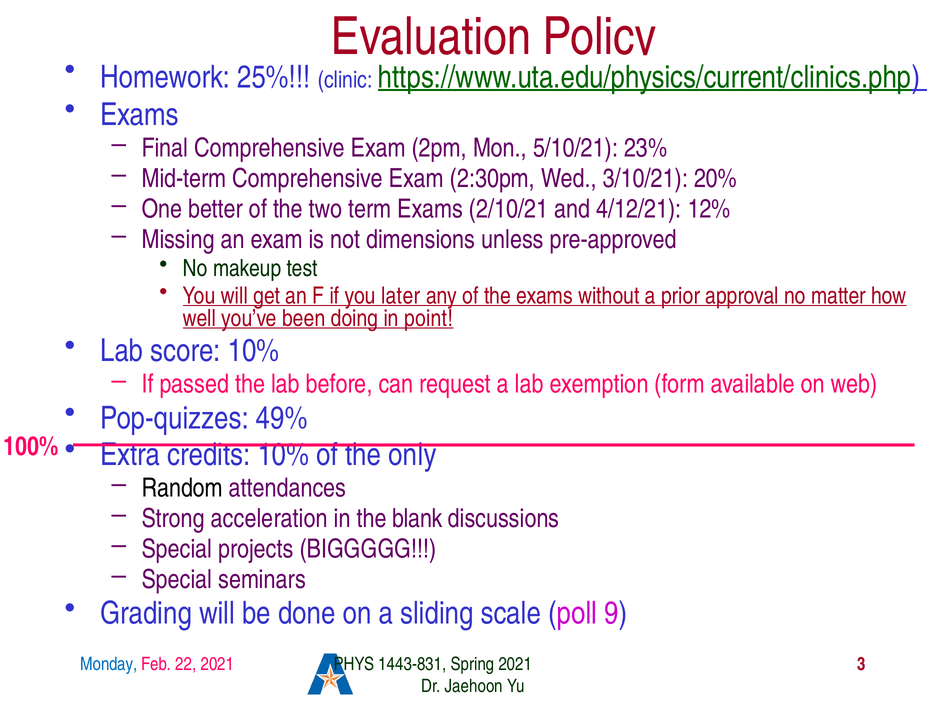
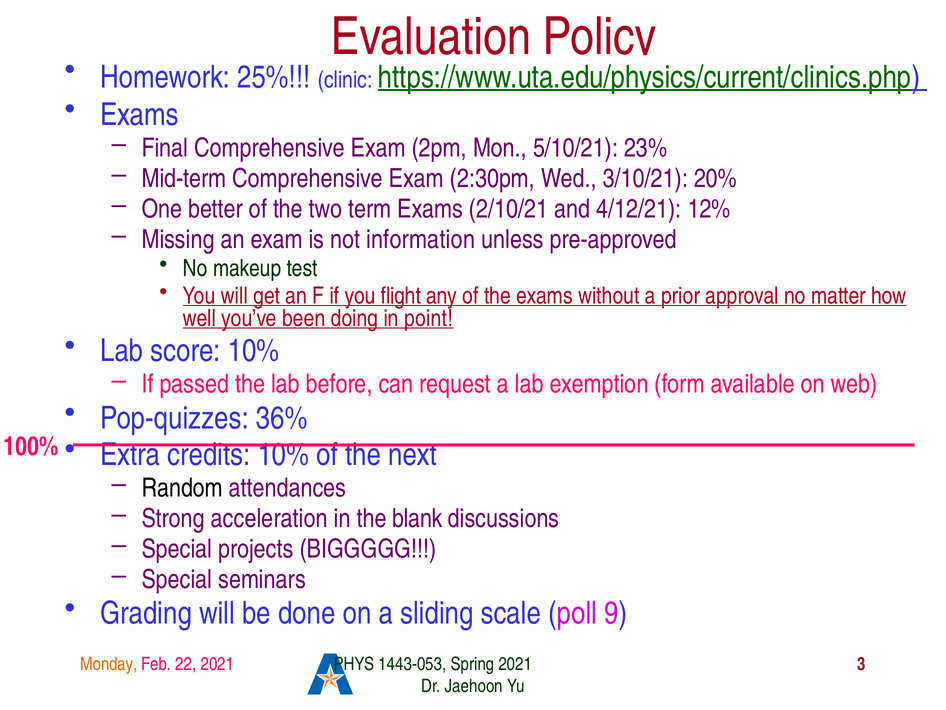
dimensions: dimensions -> information
later: later -> flight
49%: 49% -> 36%
only: only -> next
Monday colour: blue -> orange
1443-831: 1443-831 -> 1443-053
